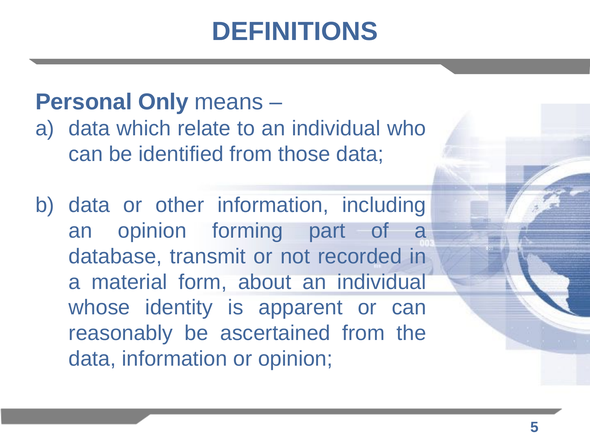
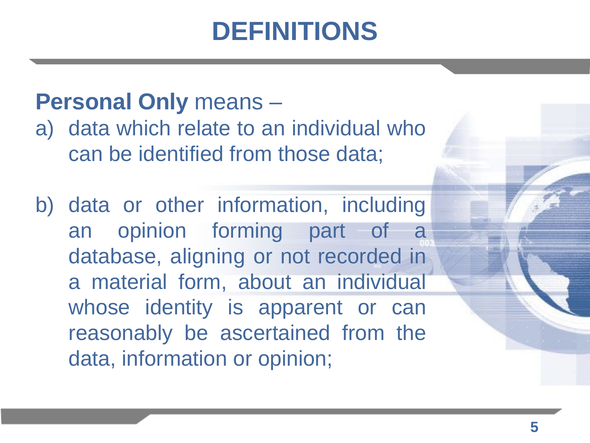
transmit: transmit -> aligning
